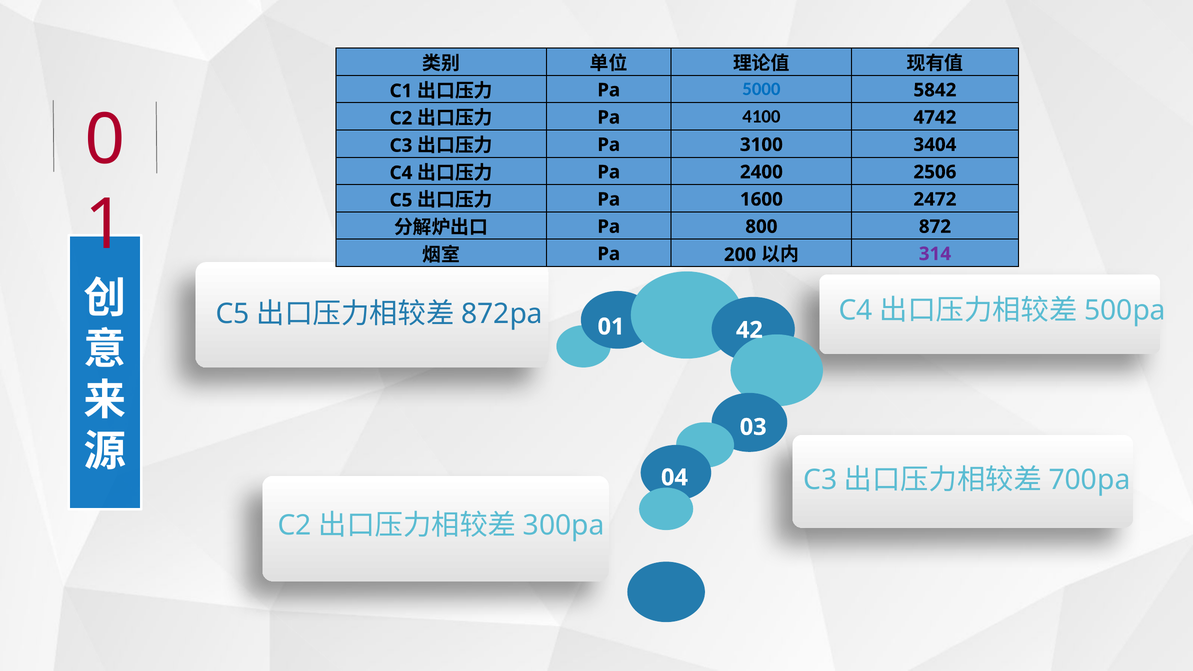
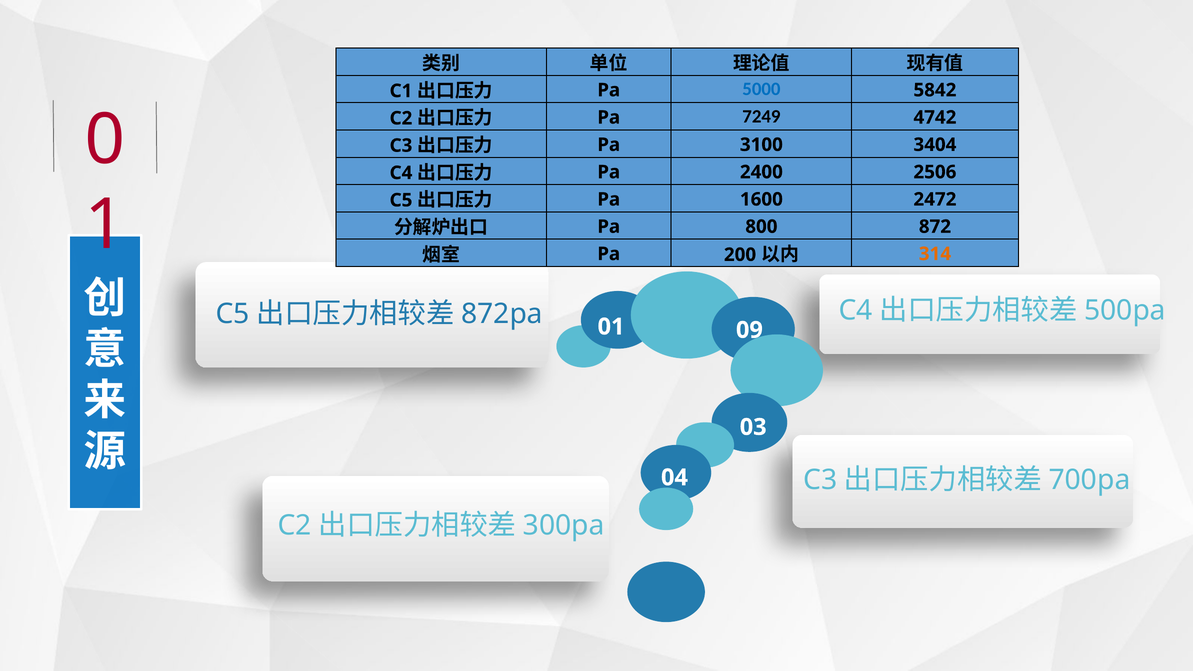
4100: 4100 -> 7249
314 colour: purple -> orange
42: 42 -> 09
